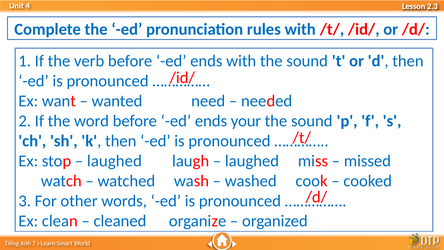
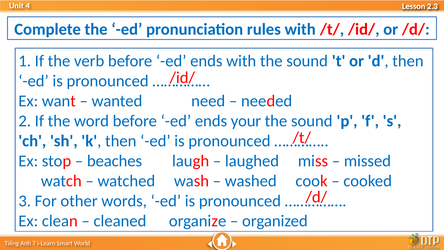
laughed at (114, 161): laughed -> beaches
